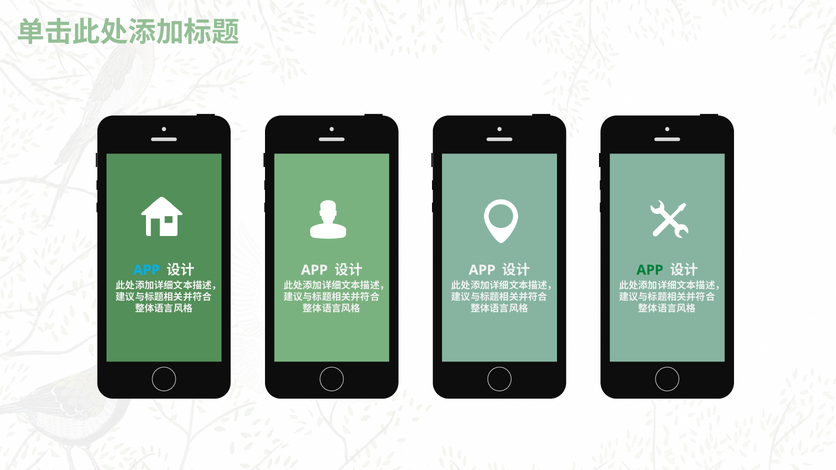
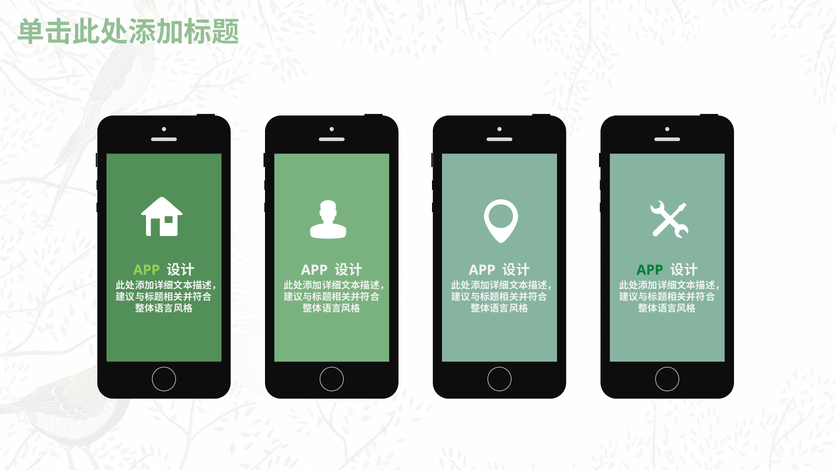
APP at (147, 270) colour: light blue -> light green
